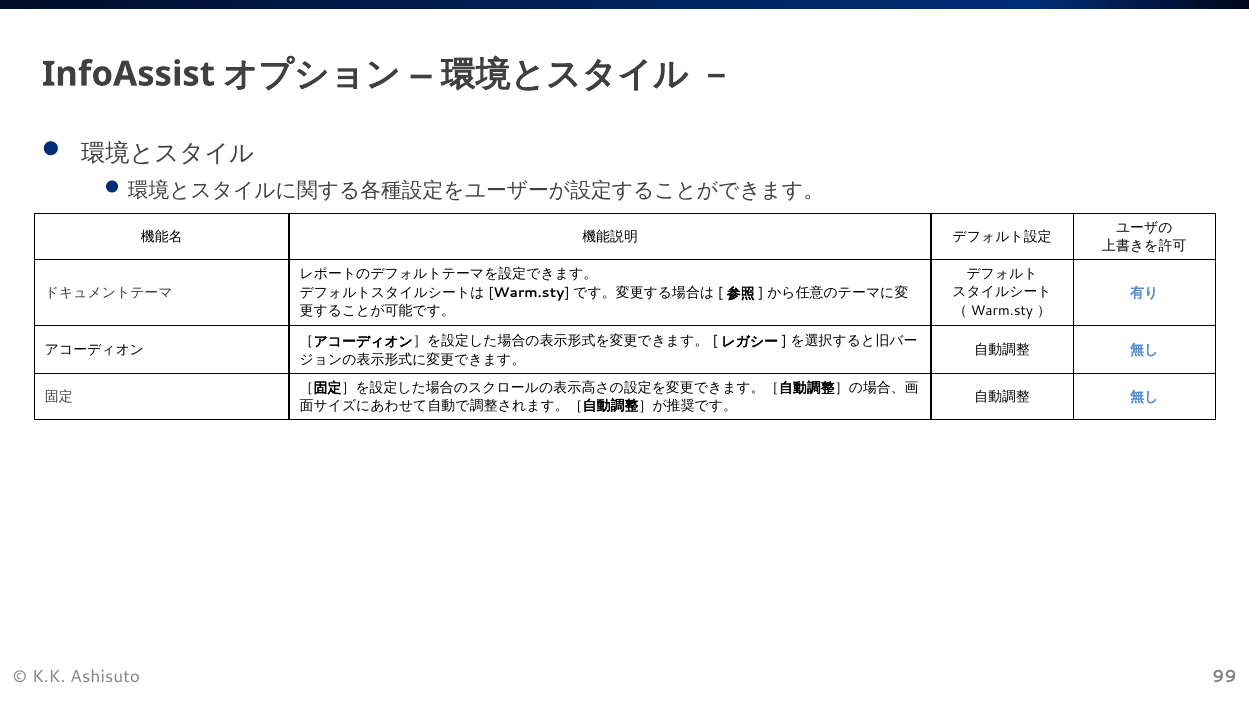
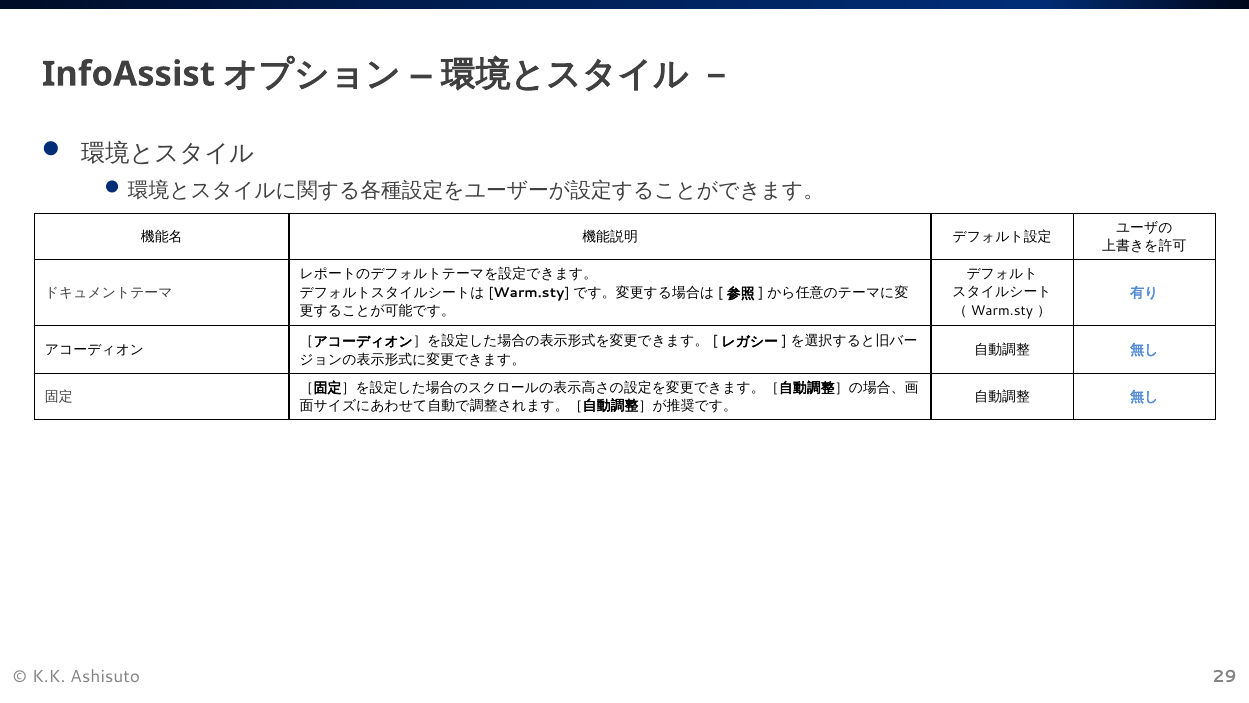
99: 99 -> 29
